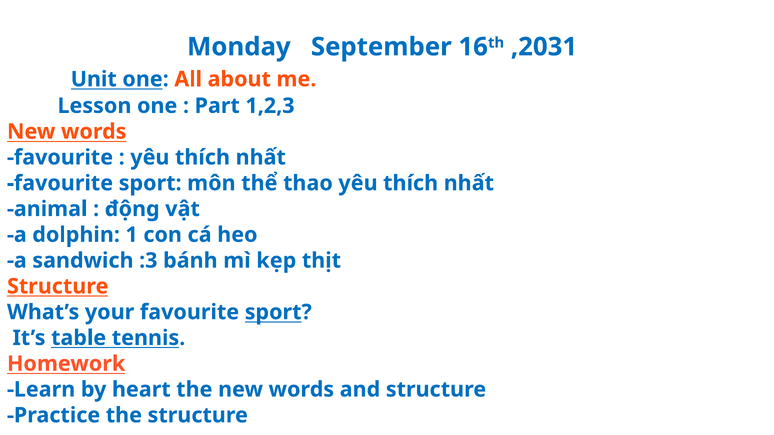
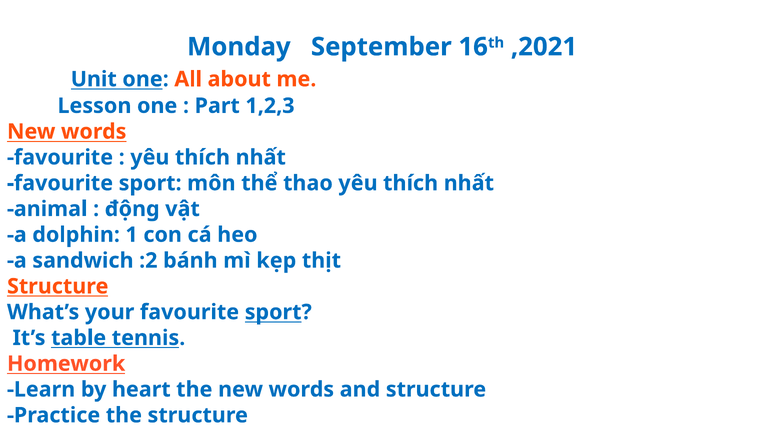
,2031: ,2031 -> ,2021
:3: :3 -> :2
